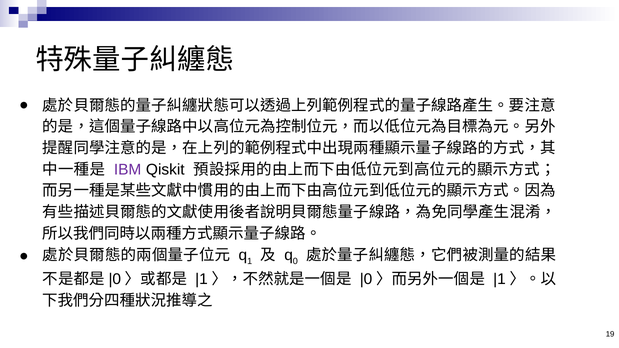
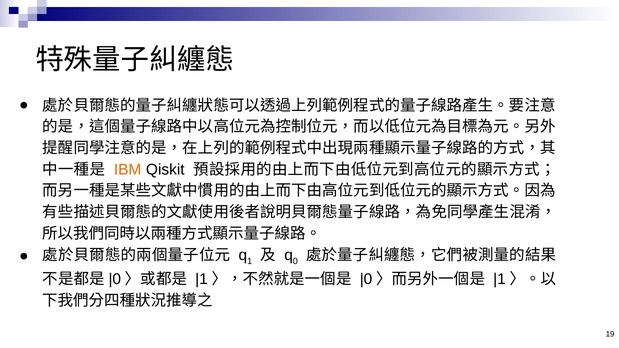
IBM colour: purple -> orange
